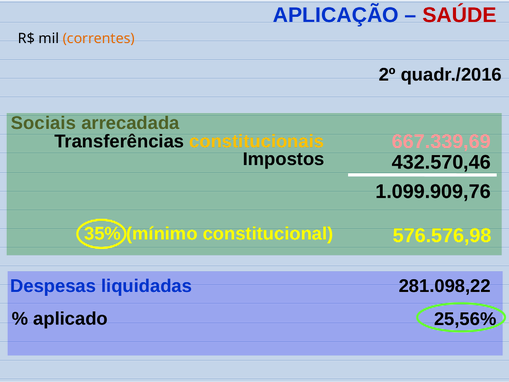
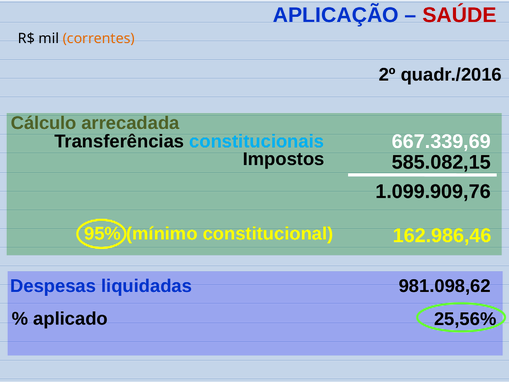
Sociais: Sociais -> Cálculo
667.339,69 colour: pink -> white
constitucionais colour: yellow -> light blue
432.570,46: 432.570,46 -> 585.082,15
35%: 35% -> 95%
576.576,98: 576.576,98 -> 162.986,46
281.098,22: 281.098,22 -> 981.098,62
